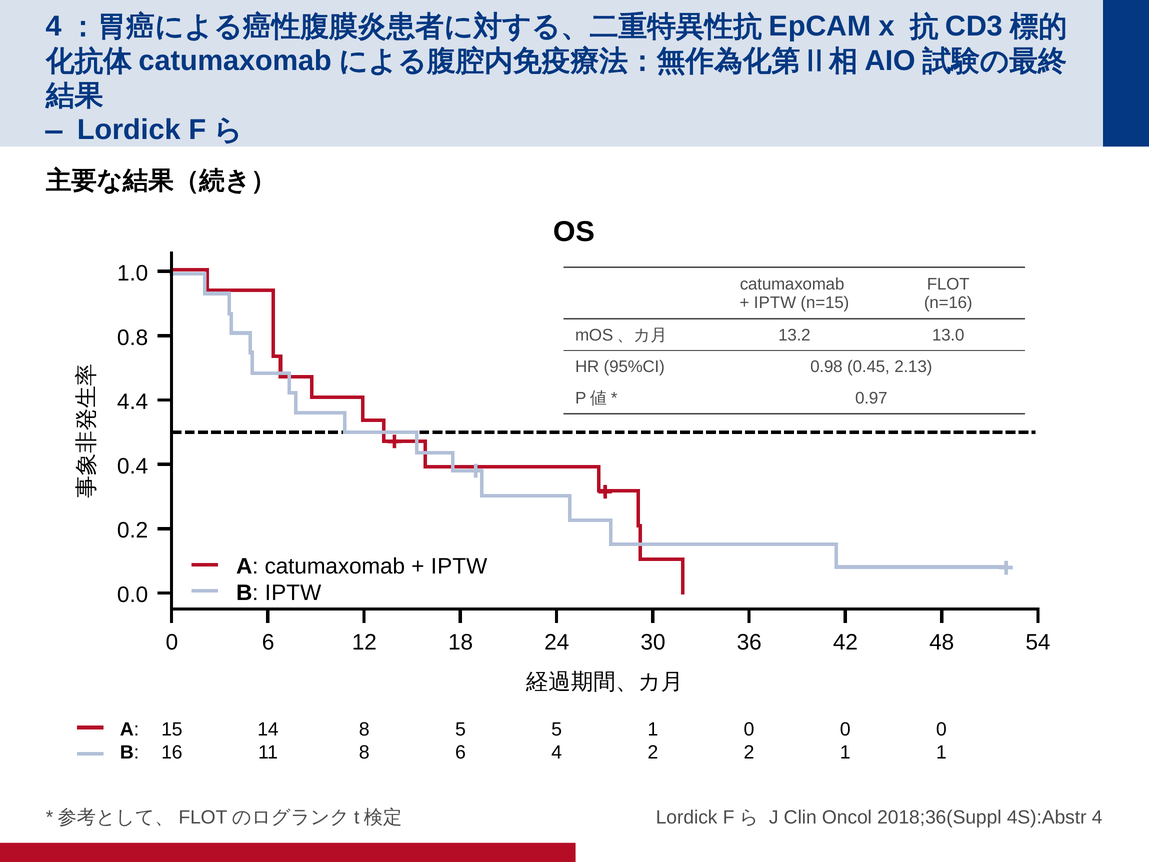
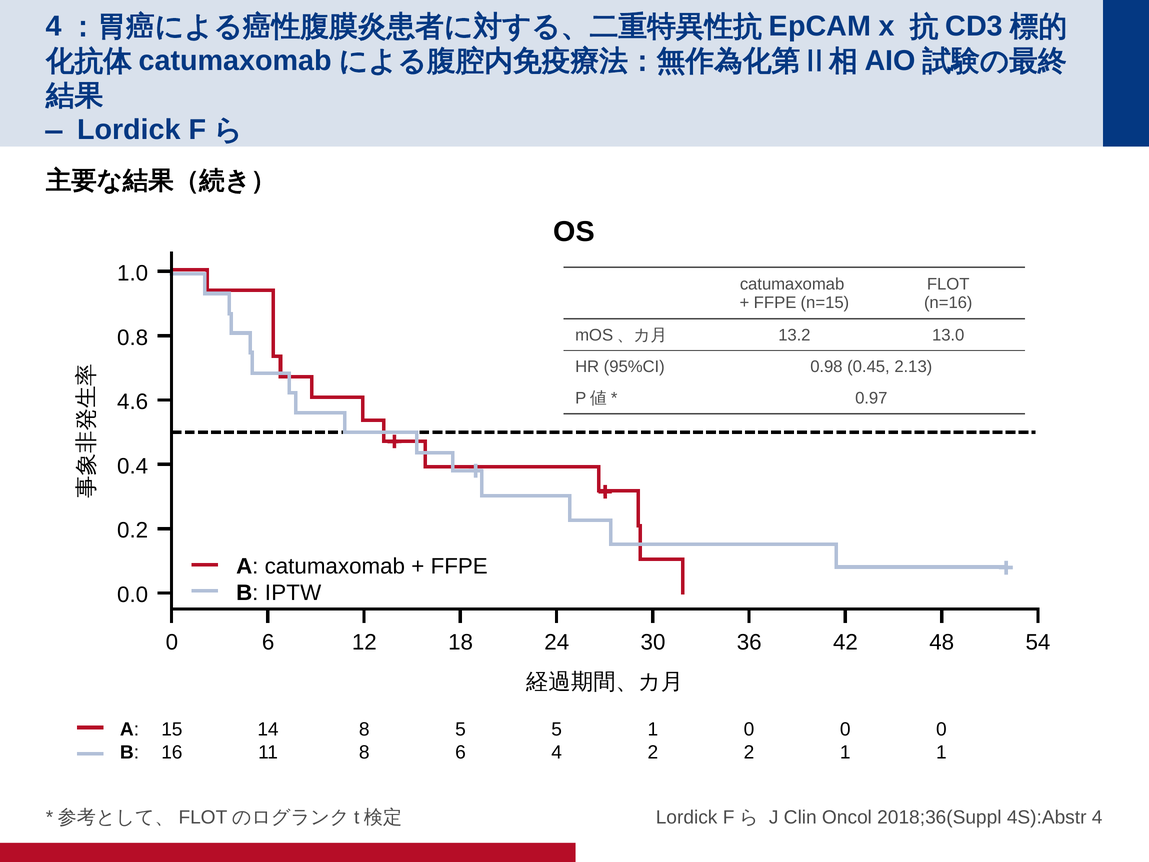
IPTW at (775, 303): IPTW -> FFPE
4.4: 4.4 -> 4.6
IPTW at (459, 566): IPTW -> FFPE
